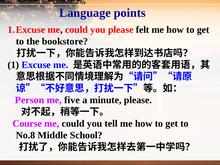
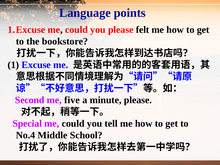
Person: Person -> Second
Course: Course -> Special
No.8: No.8 -> No.4
